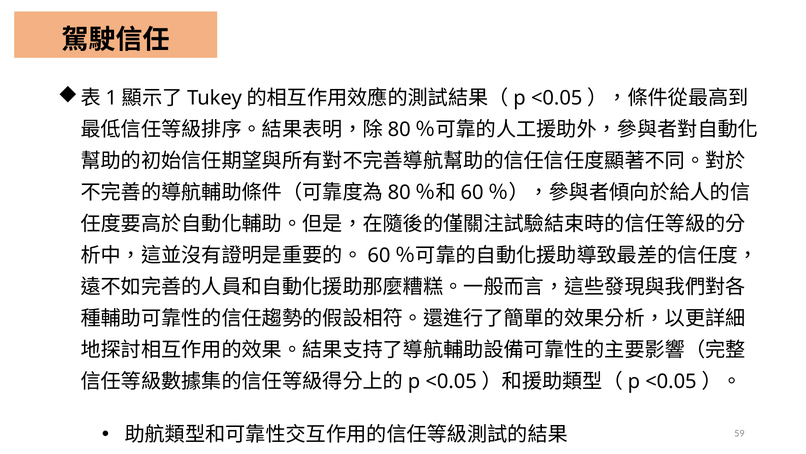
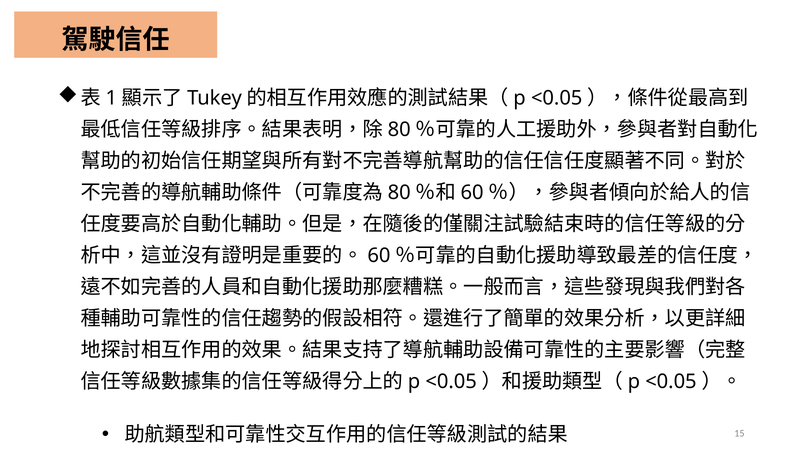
59: 59 -> 15
